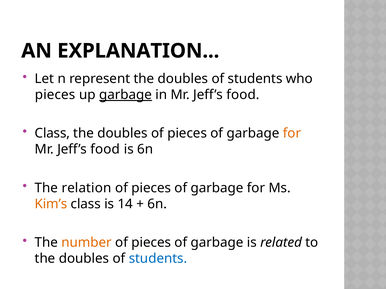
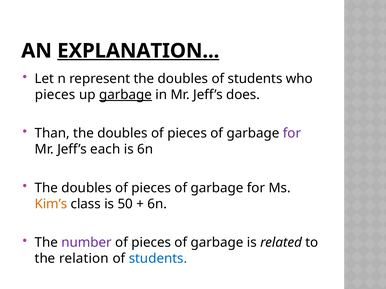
EXPLANATION underline: none -> present
in Mr Jeff’s food: food -> does
Class at (52, 134): Class -> Than
for at (292, 134) colour: orange -> purple
food at (105, 150): food -> each
relation at (86, 188): relation -> doubles
14: 14 -> 50
number colour: orange -> purple
doubles at (84, 259): doubles -> relation
